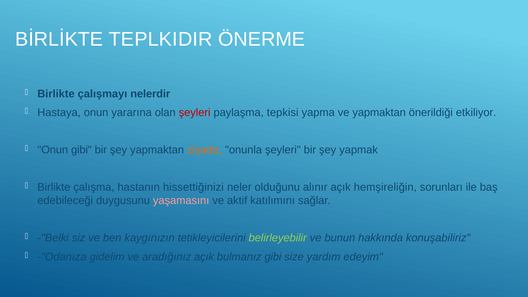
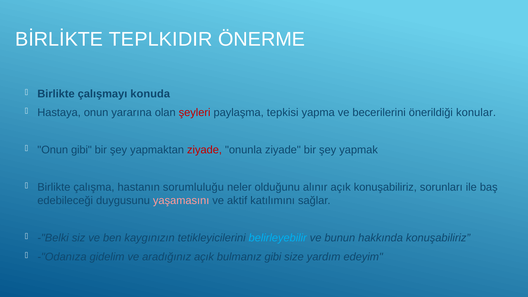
nelerdir: nelerdir -> konuda
ve yapmaktan: yapmaktan -> becerilerini
etkiliyor: etkiliyor -> konular
ziyade at (205, 150) colour: orange -> red
onunla şeyleri: şeyleri -> ziyade
hissettiğinizi: hissettiğinizi -> sorumluluğu
açık hemşireliğin: hemşireliğin -> konuşabiliriz
belirleyebilir colour: light green -> light blue
